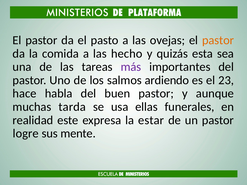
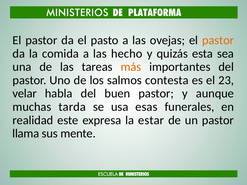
más colour: purple -> orange
ardiendo: ardiendo -> contesta
hace: hace -> velar
ellas: ellas -> esas
logre: logre -> llama
